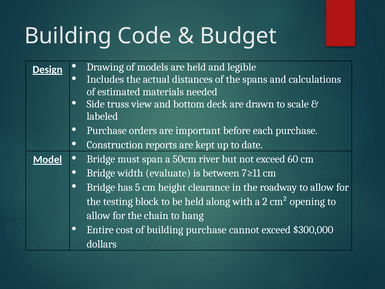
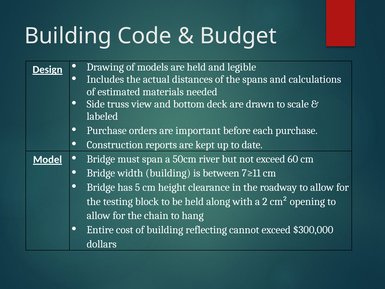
width evaluate: evaluate -> building
building purchase: purchase -> reflecting
